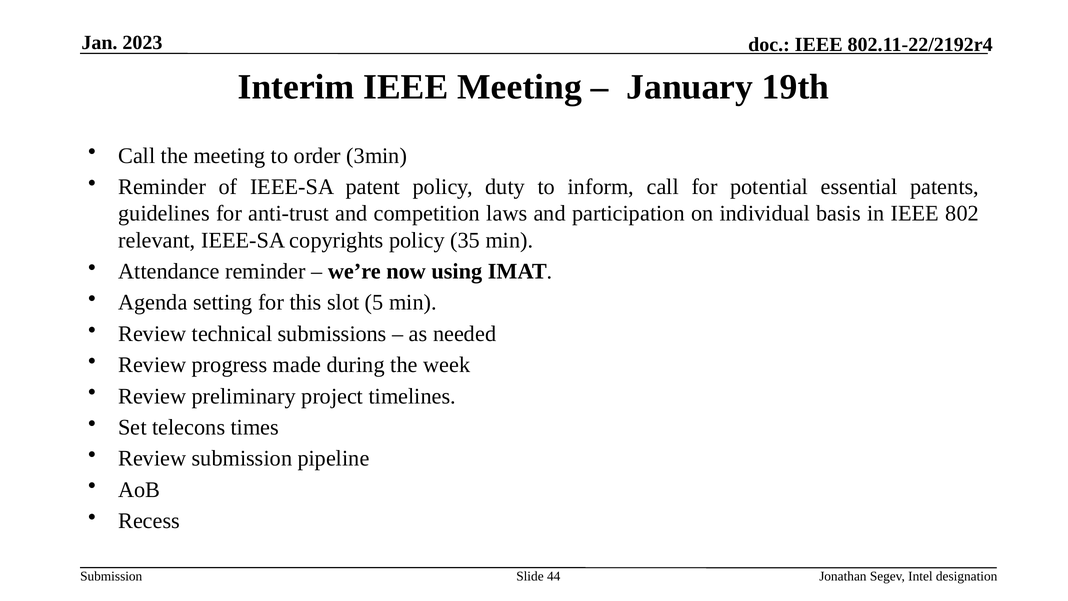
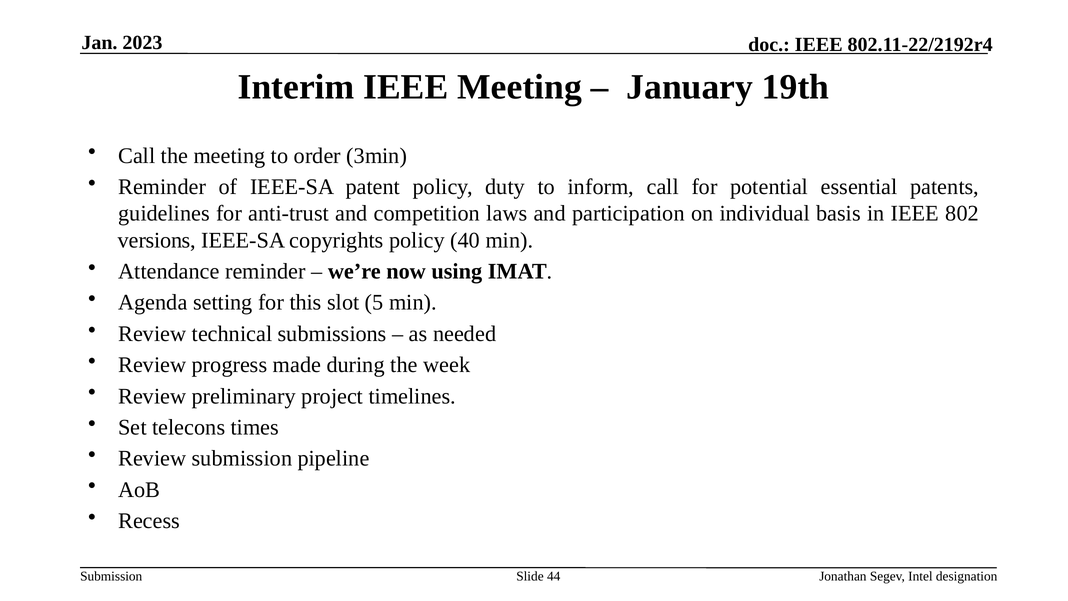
relevant: relevant -> versions
35: 35 -> 40
